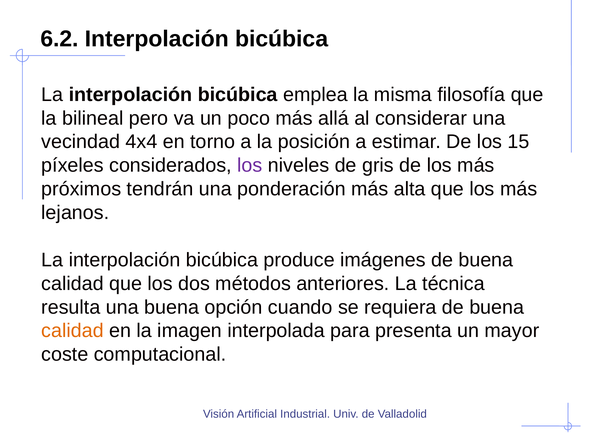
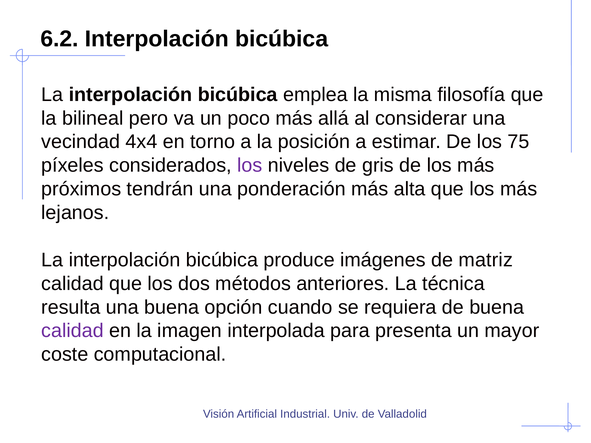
15: 15 -> 75
imágenes de buena: buena -> matriz
calidad at (73, 331) colour: orange -> purple
